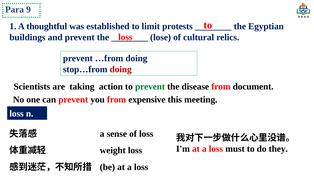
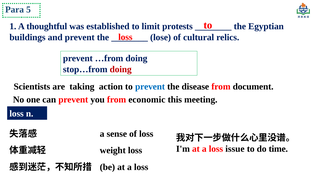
9: 9 -> 5
prevent at (150, 86) colour: green -> blue
expensive: expensive -> economic
must: must -> issue
they: they -> time
